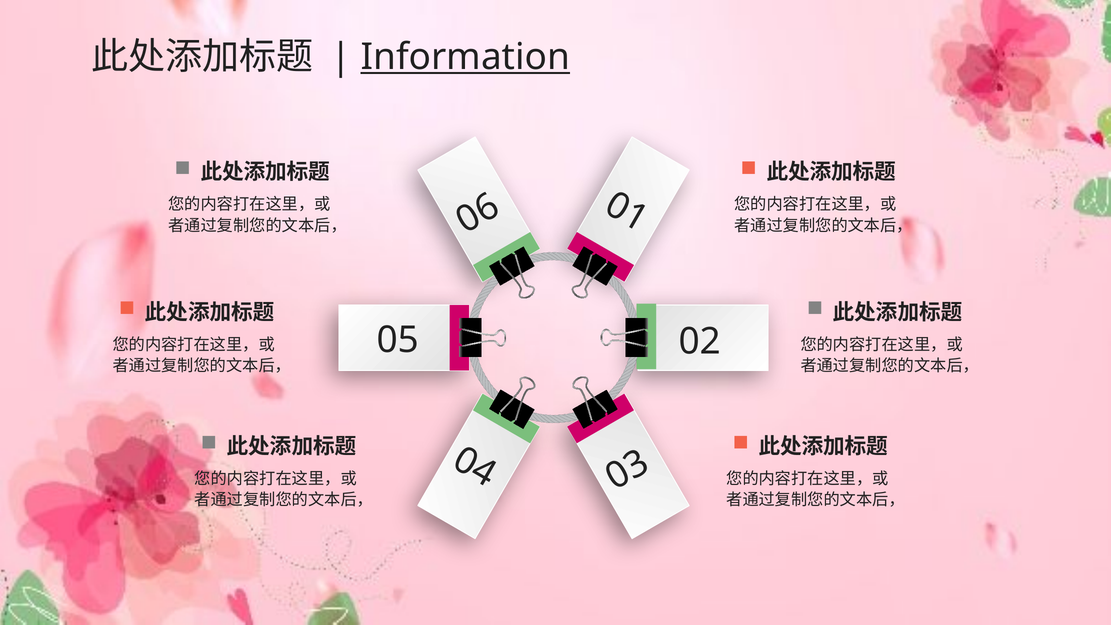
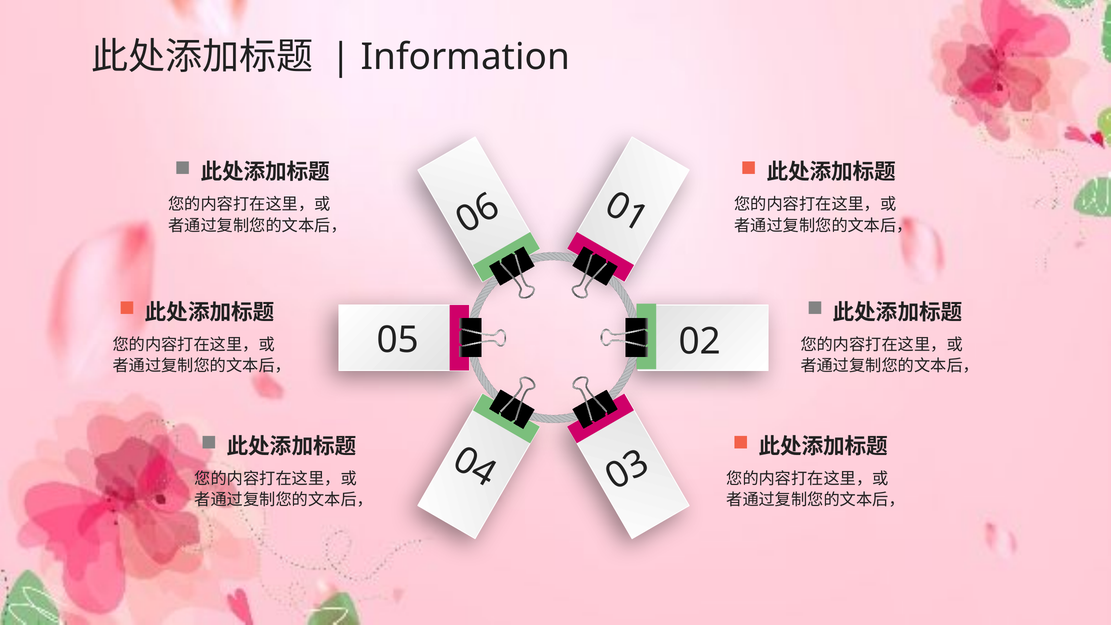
Information underline: present -> none
